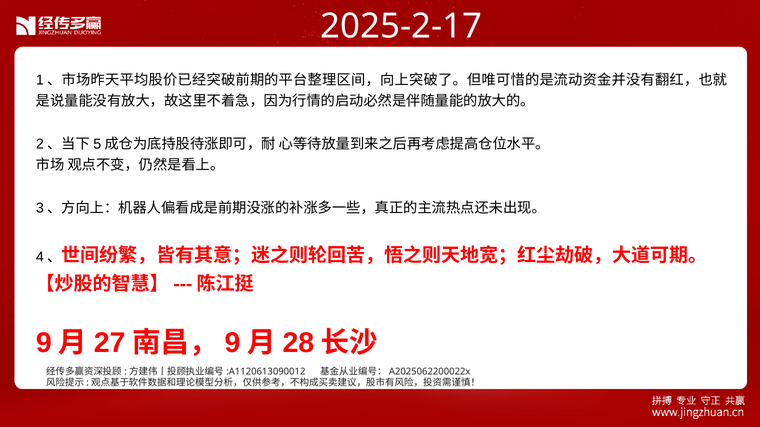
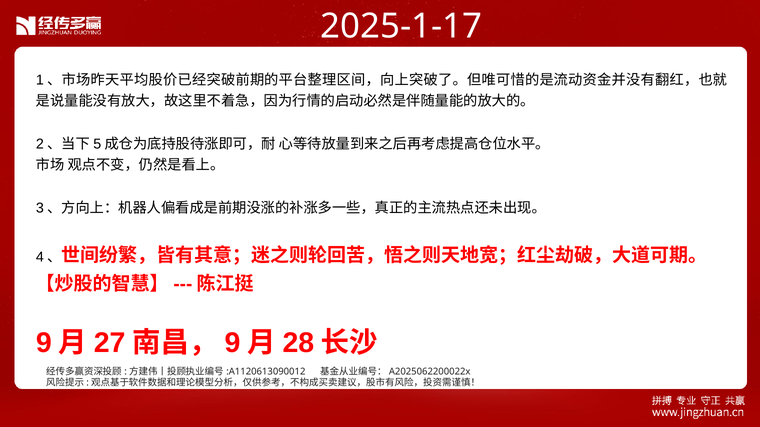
2025-2-17: 2025-2-17 -> 2025-1-17
